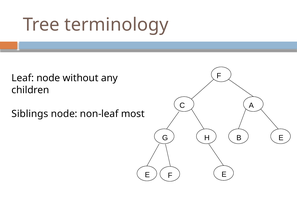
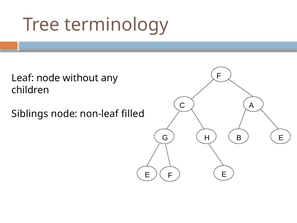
most: most -> filled
